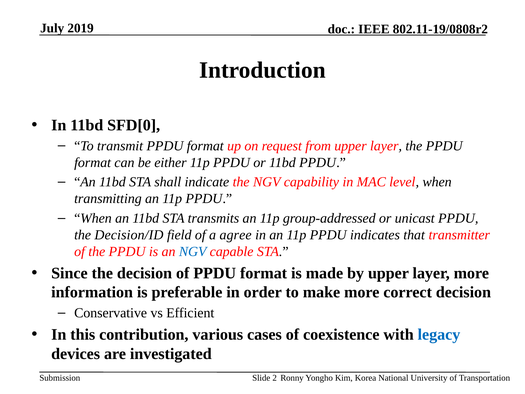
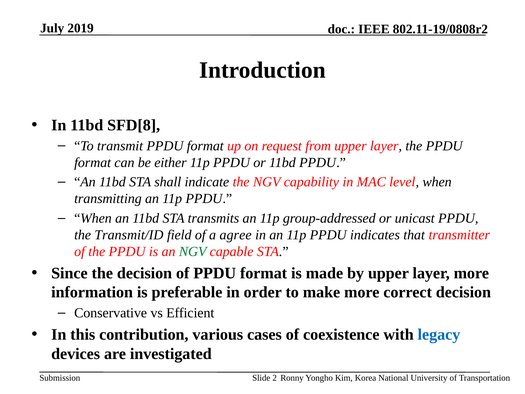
SFD[0: SFD[0 -> SFD[8
Decision/ID: Decision/ID -> Transmit/ID
NGV at (193, 251) colour: blue -> green
